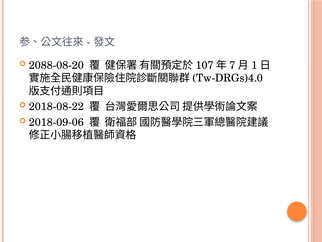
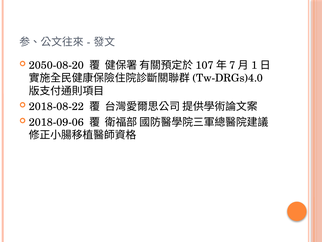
2088-08-20: 2088-08-20 -> 2050-08-20
